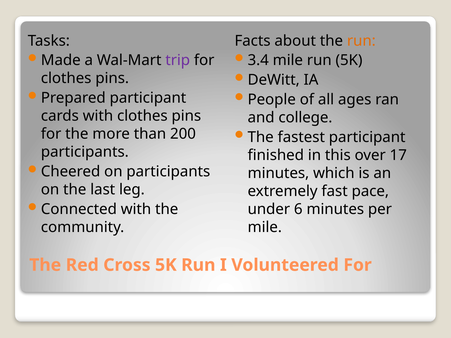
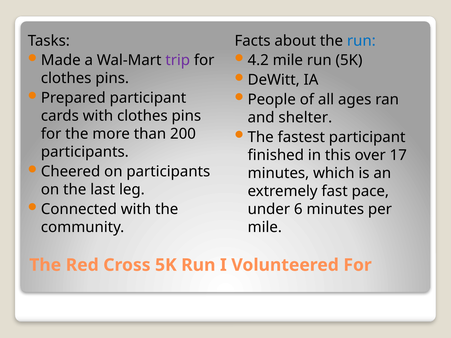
run at (361, 41) colour: orange -> blue
3.4: 3.4 -> 4.2
college: college -> shelter
